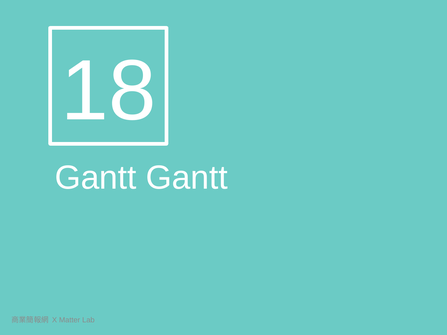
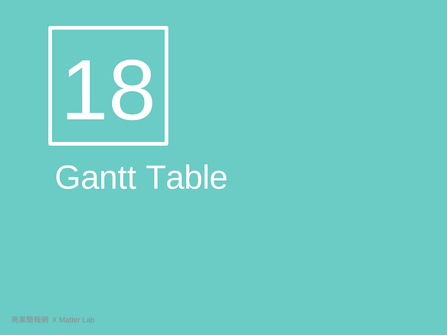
Gantt Gantt: Gantt -> Table
